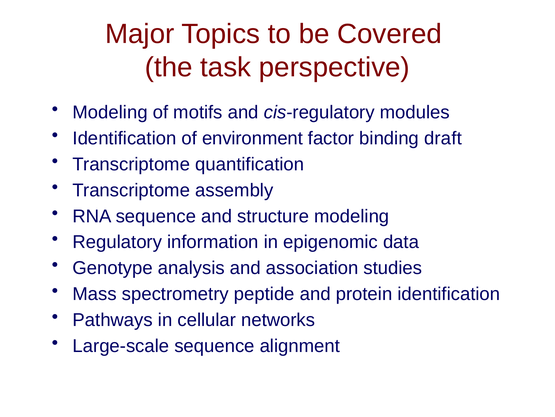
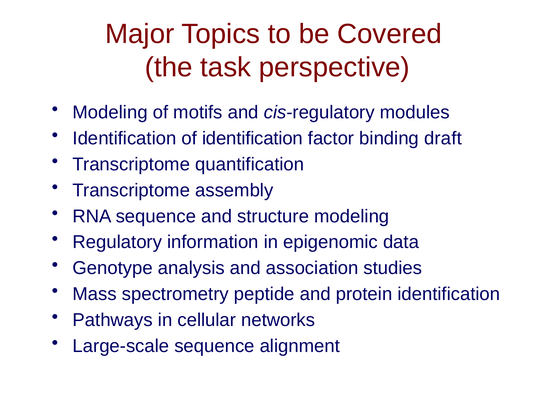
of environment: environment -> identification
